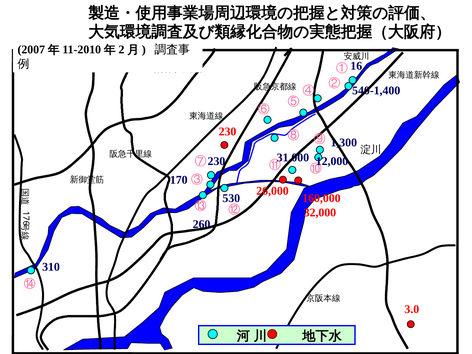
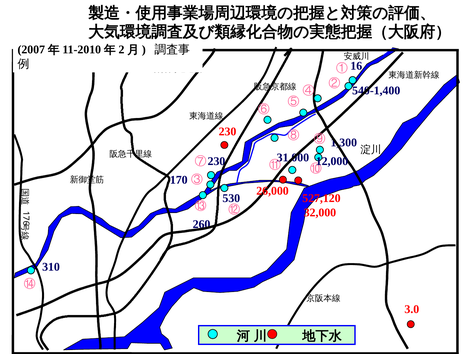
160,000: 160,000 -> 527,120
